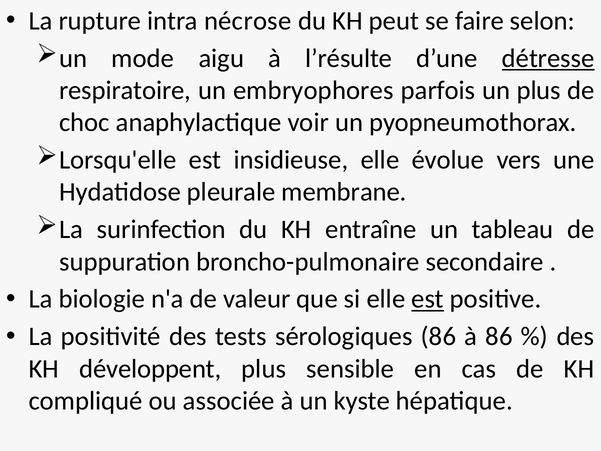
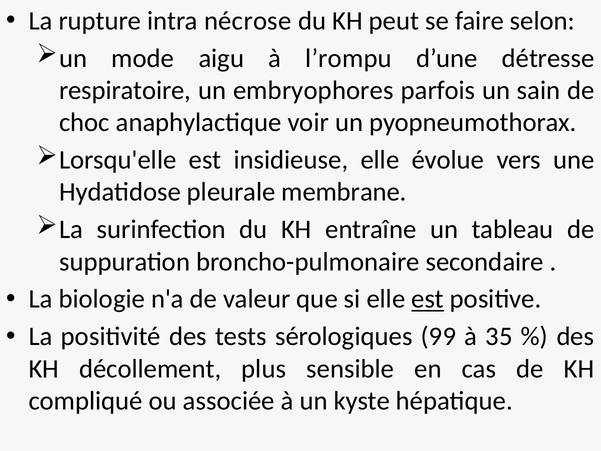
l’résulte: l’résulte -> l’rompu
détresse underline: present -> none
un plus: plus -> sain
sérologiques 86: 86 -> 99
à 86: 86 -> 35
développent: développent -> décollement
